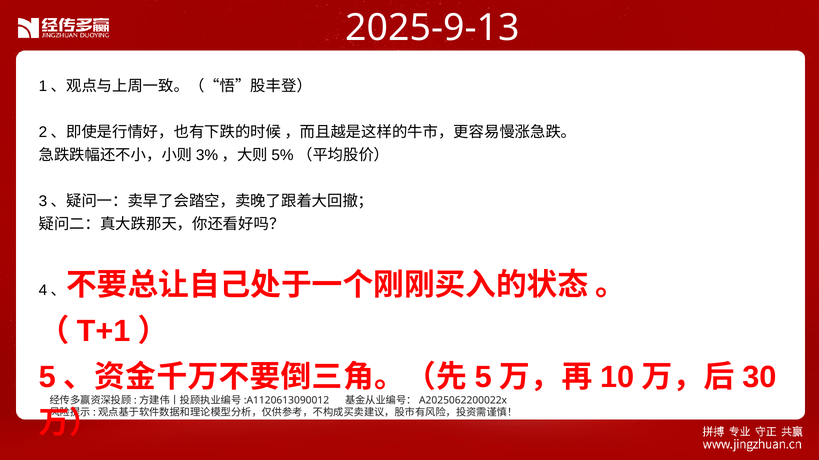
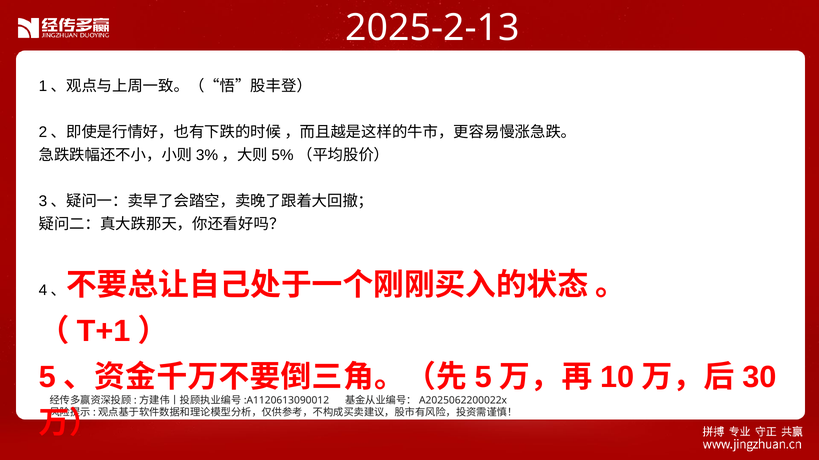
2025-9-13: 2025-9-13 -> 2025-2-13
